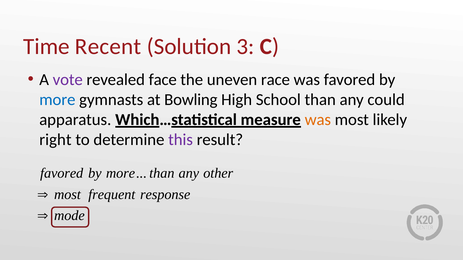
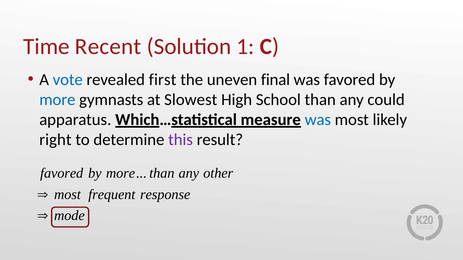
3: 3 -> 1
vote colour: purple -> blue
face: face -> first
race: race -> final
Bowling: Bowling -> Slowest
was at (318, 120) colour: orange -> blue
